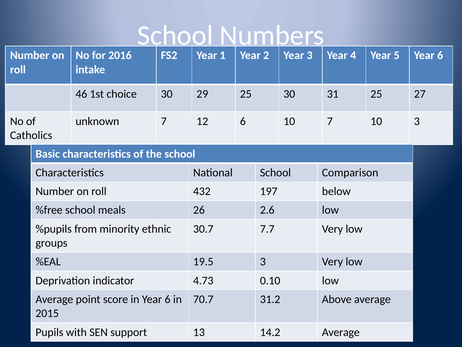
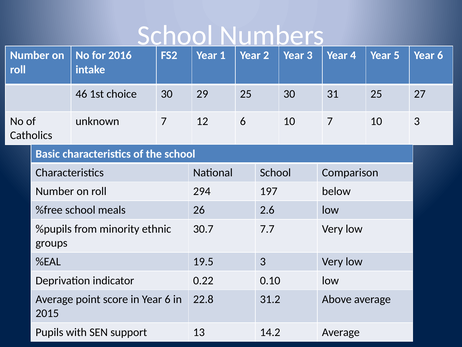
432: 432 -> 294
4.73: 4.73 -> 0.22
70.7: 70.7 -> 22.8
